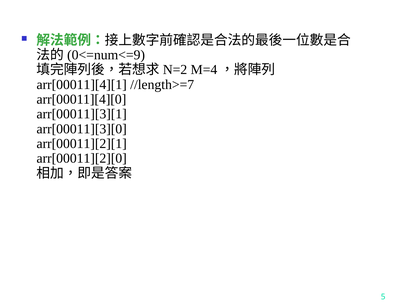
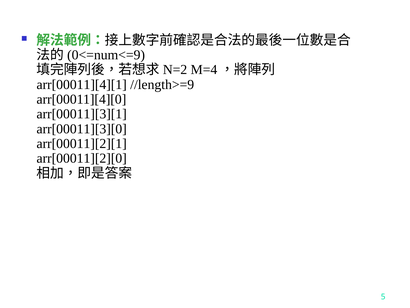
//length>=7: //length>=7 -> //length>=9
